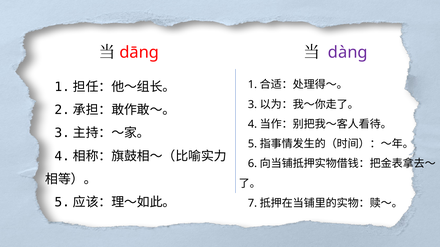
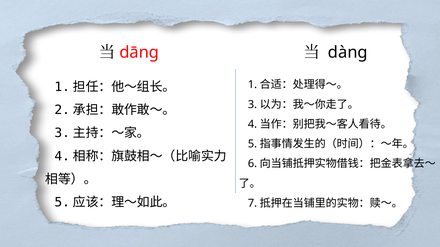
dàng colour: purple -> black
